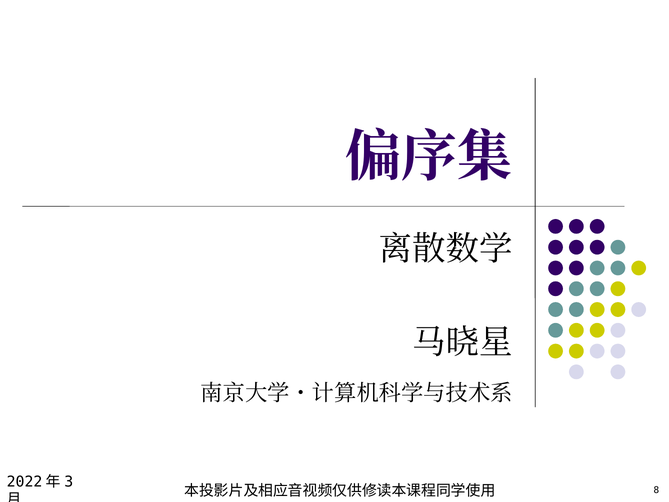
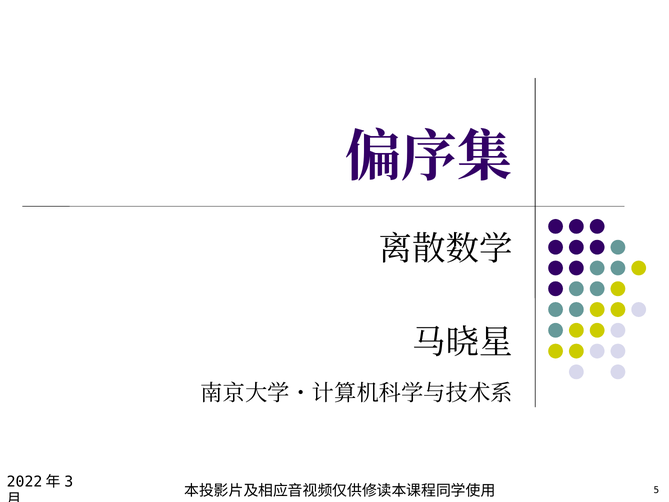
8: 8 -> 5
